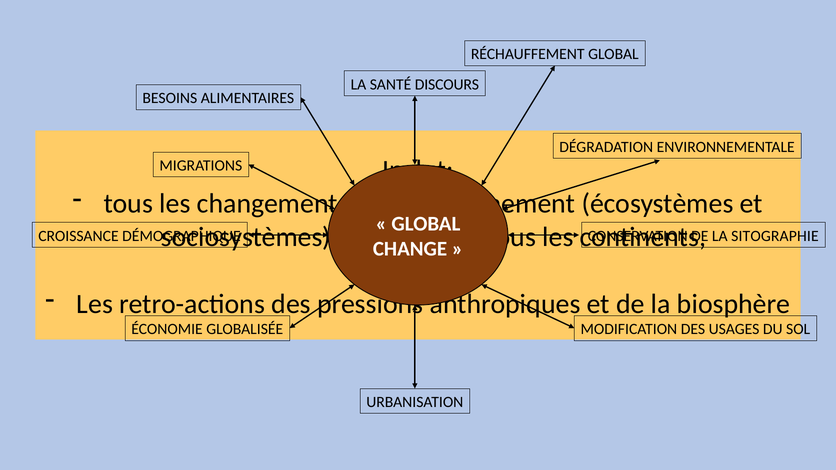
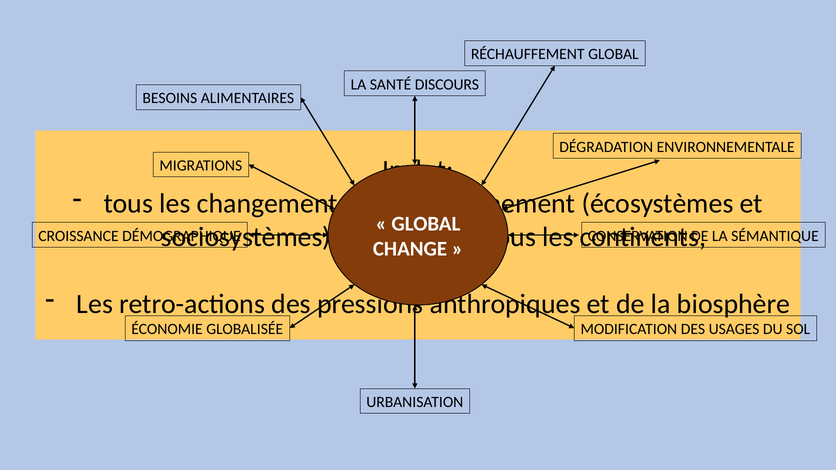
SITOGRAPHIE: SITOGRAPHIE -> SÉMANTIQUE
